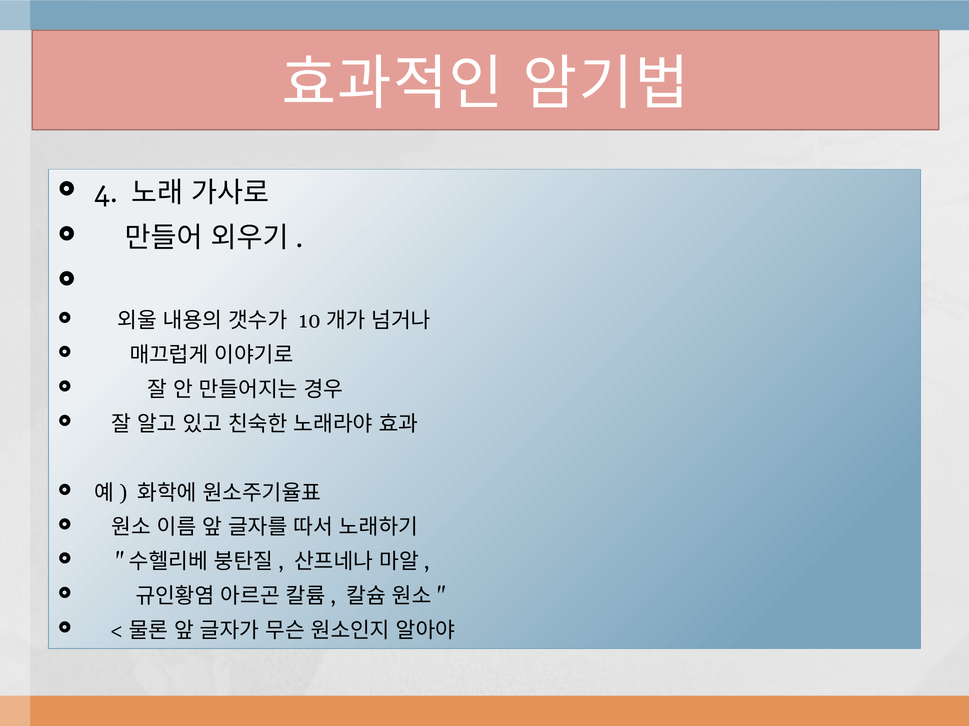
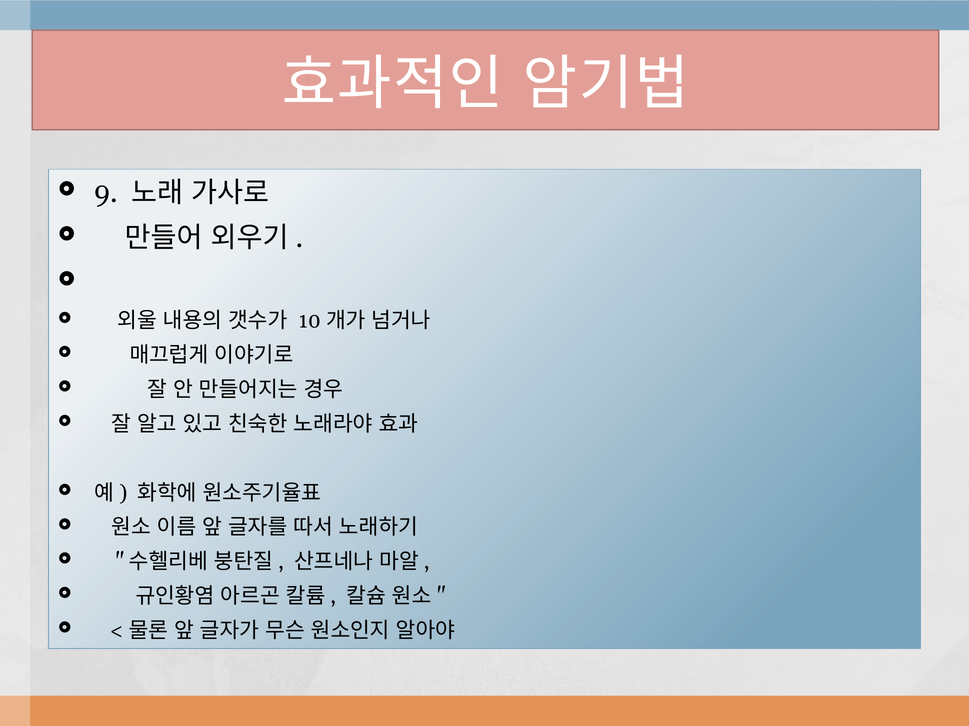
4: 4 -> 9
